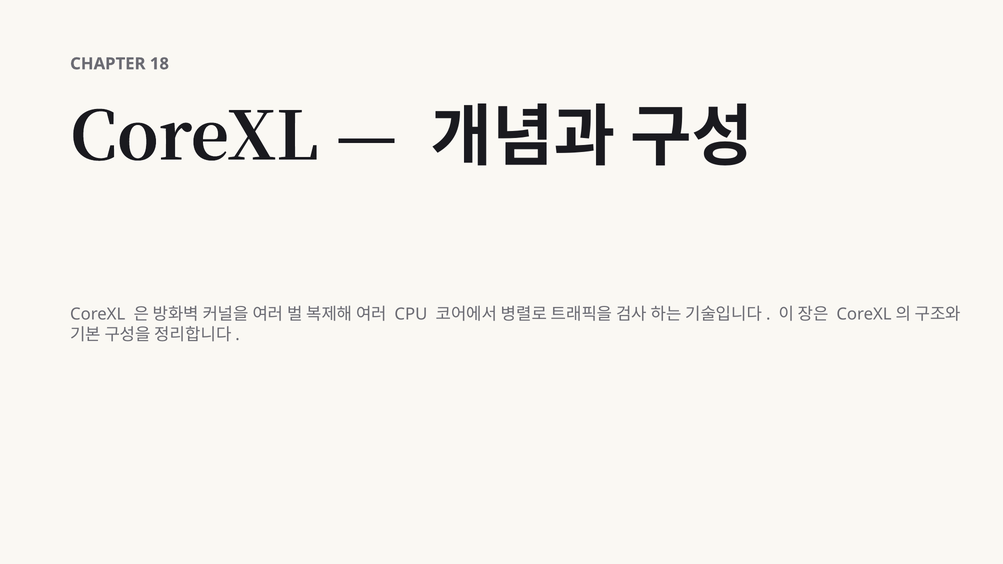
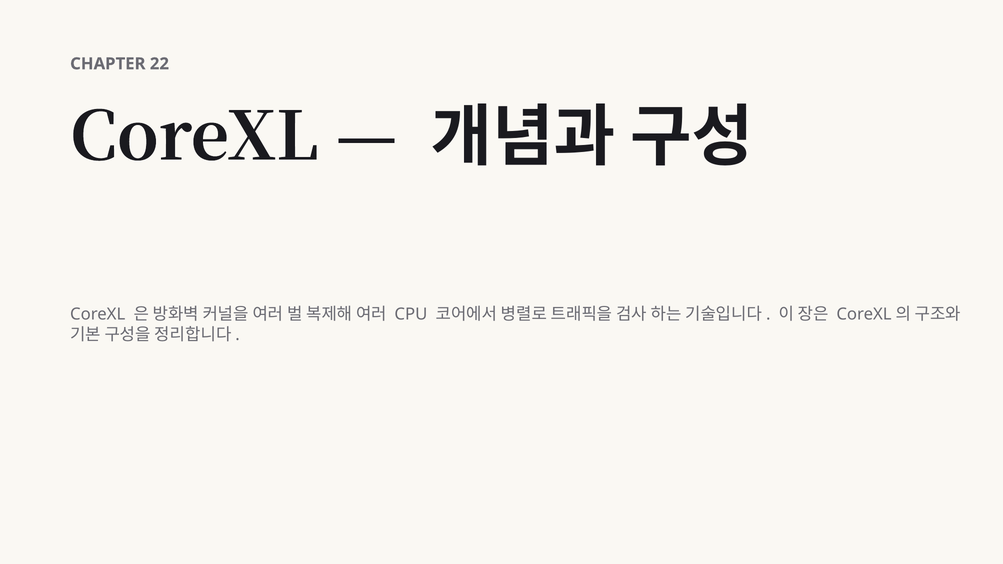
18: 18 -> 22
